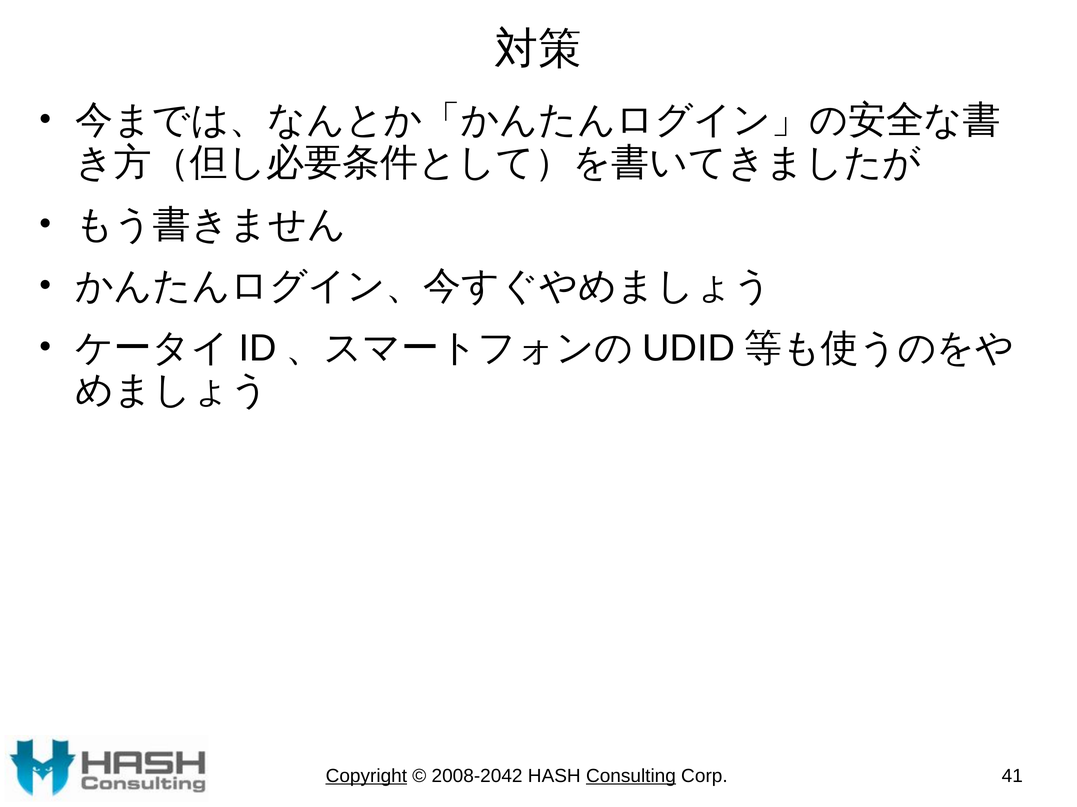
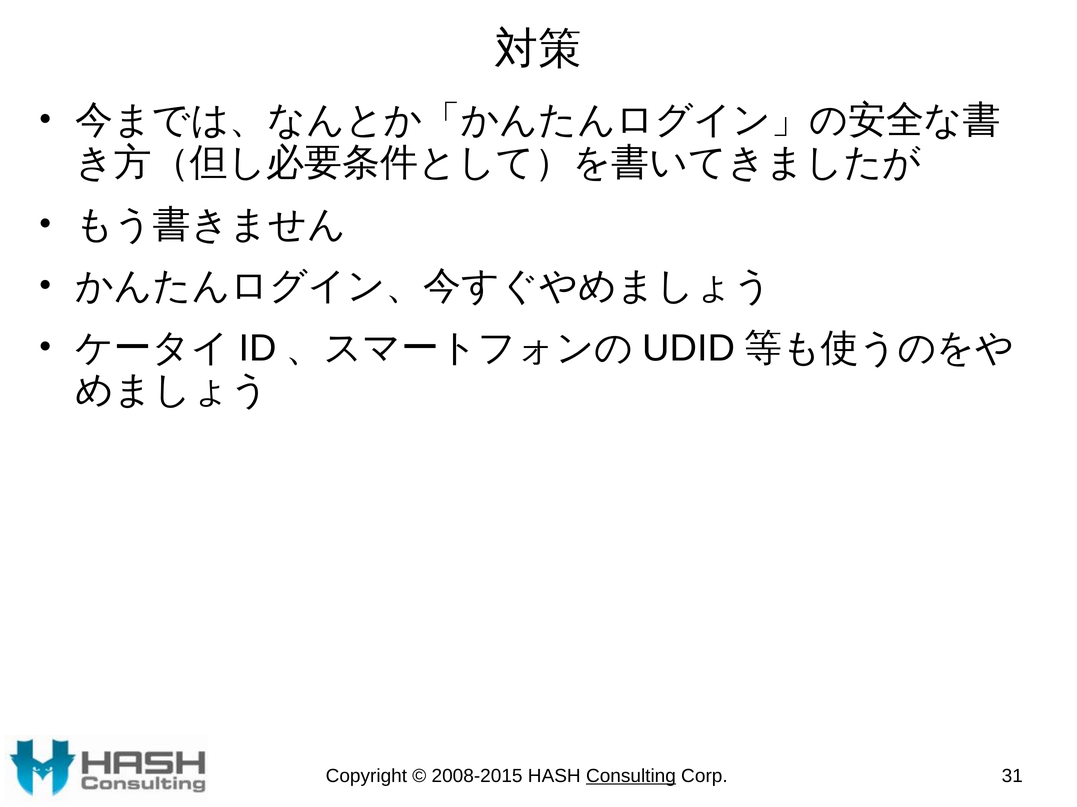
Copyright underline: present -> none
2008-2042: 2008-2042 -> 2008-2015
41: 41 -> 31
